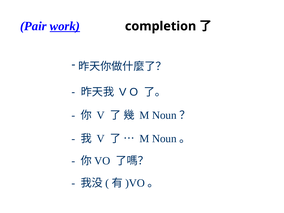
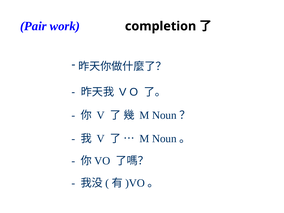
work underline: present -> none
